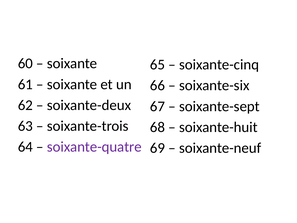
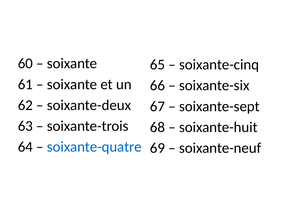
soixante-quatre colour: purple -> blue
